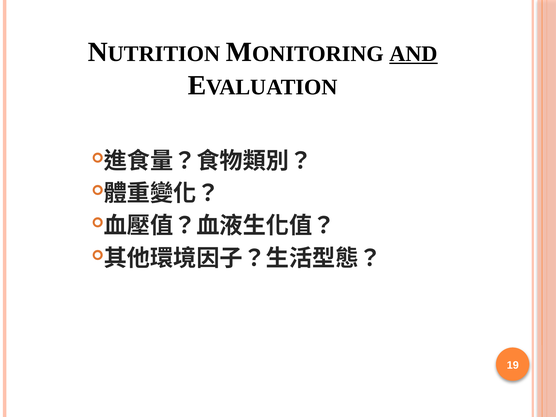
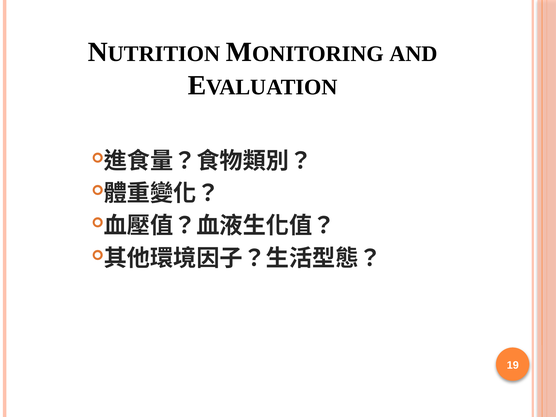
AND underline: present -> none
